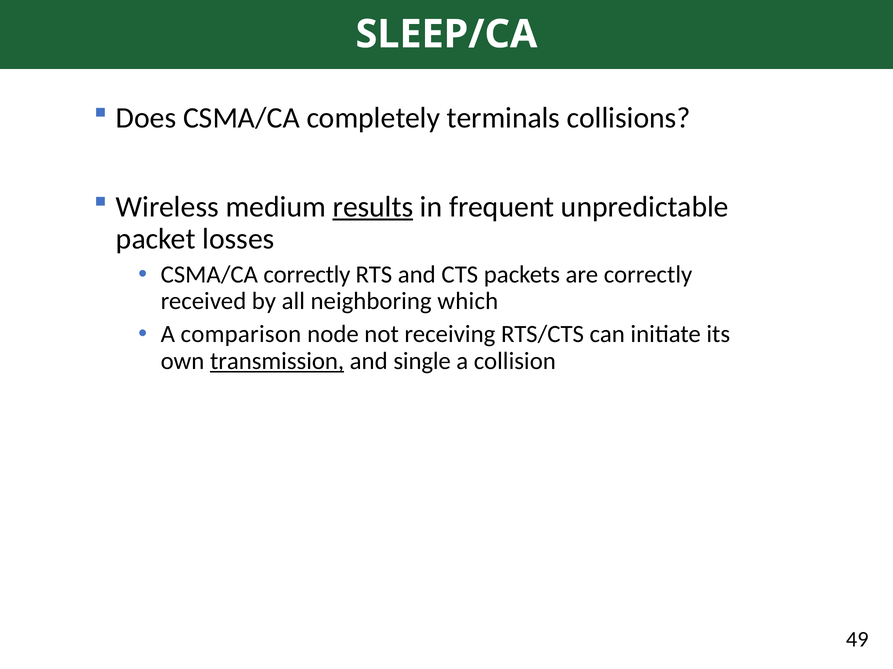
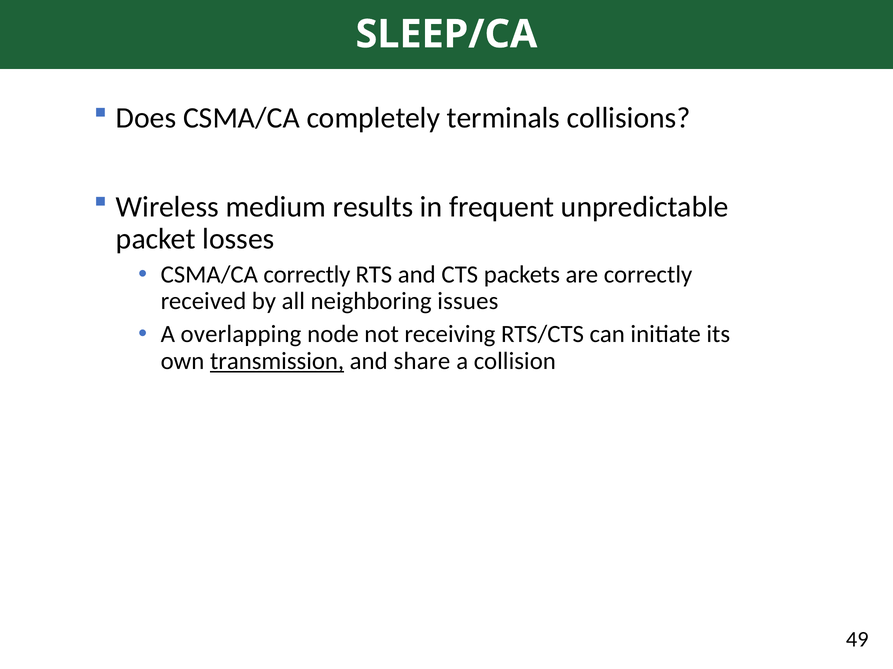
results underline: present -> none
which: which -> issues
comparison: comparison -> overlapping
single: single -> share
